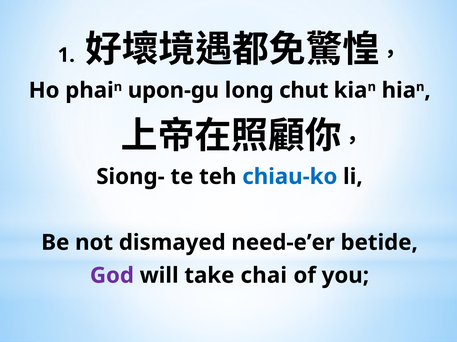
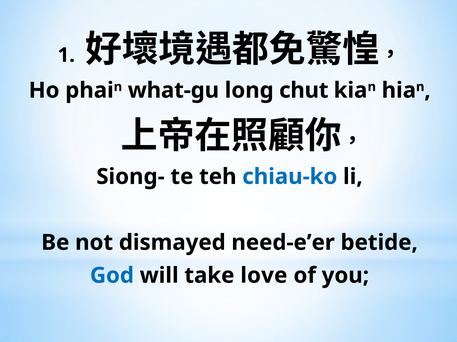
upon-gu: upon-gu -> what-gu
God colour: purple -> blue
chai: chai -> love
